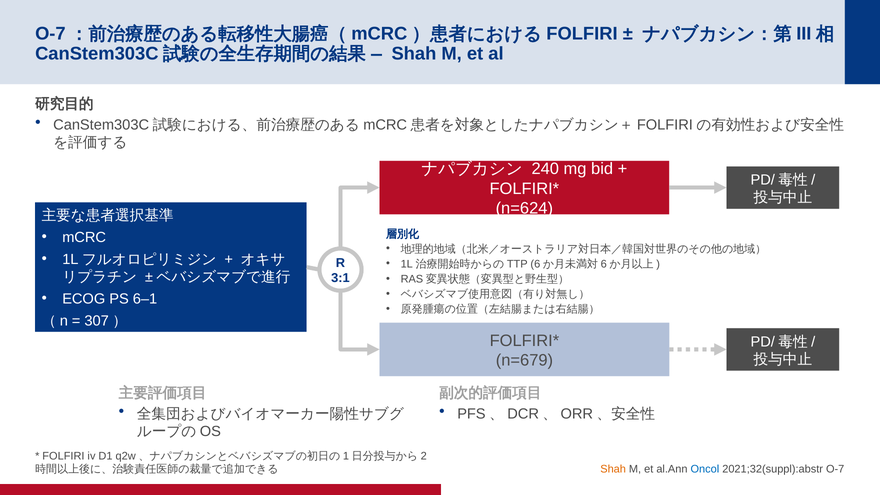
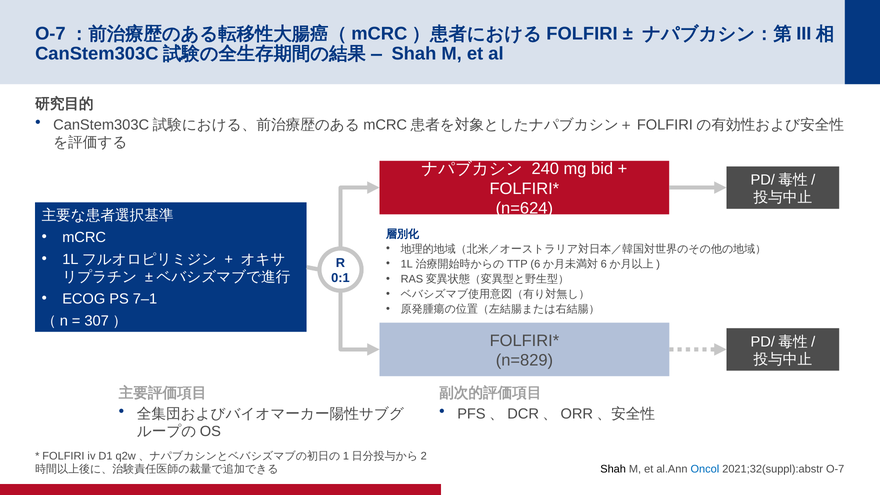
3:1: 3:1 -> 0:1
6–1: 6–1 -> 7–1
n=679: n=679 -> n=829
Shah at (613, 469) colour: orange -> black
